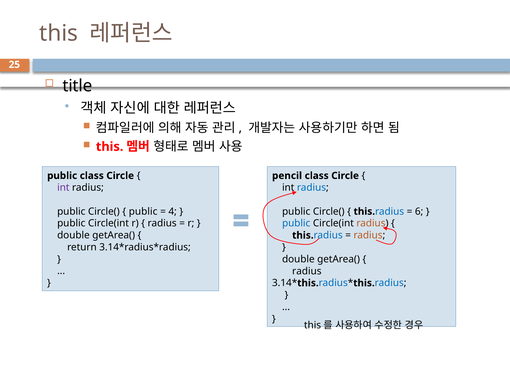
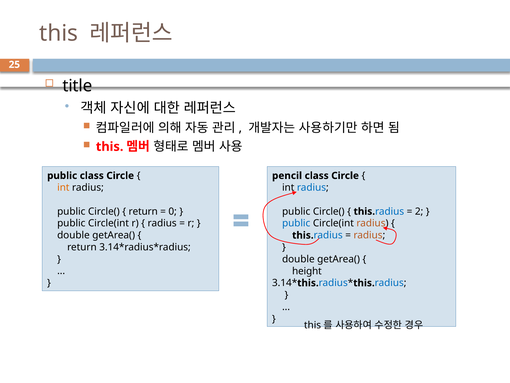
int at (63, 187) colour: purple -> orange
public at (143, 211): public -> return
4: 4 -> 0
6: 6 -> 2
radius at (307, 271): radius -> height
